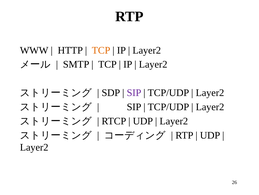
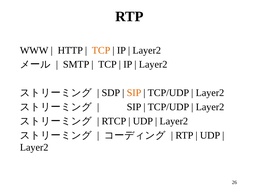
SIP at (134, 92) colour: purple -> orange
